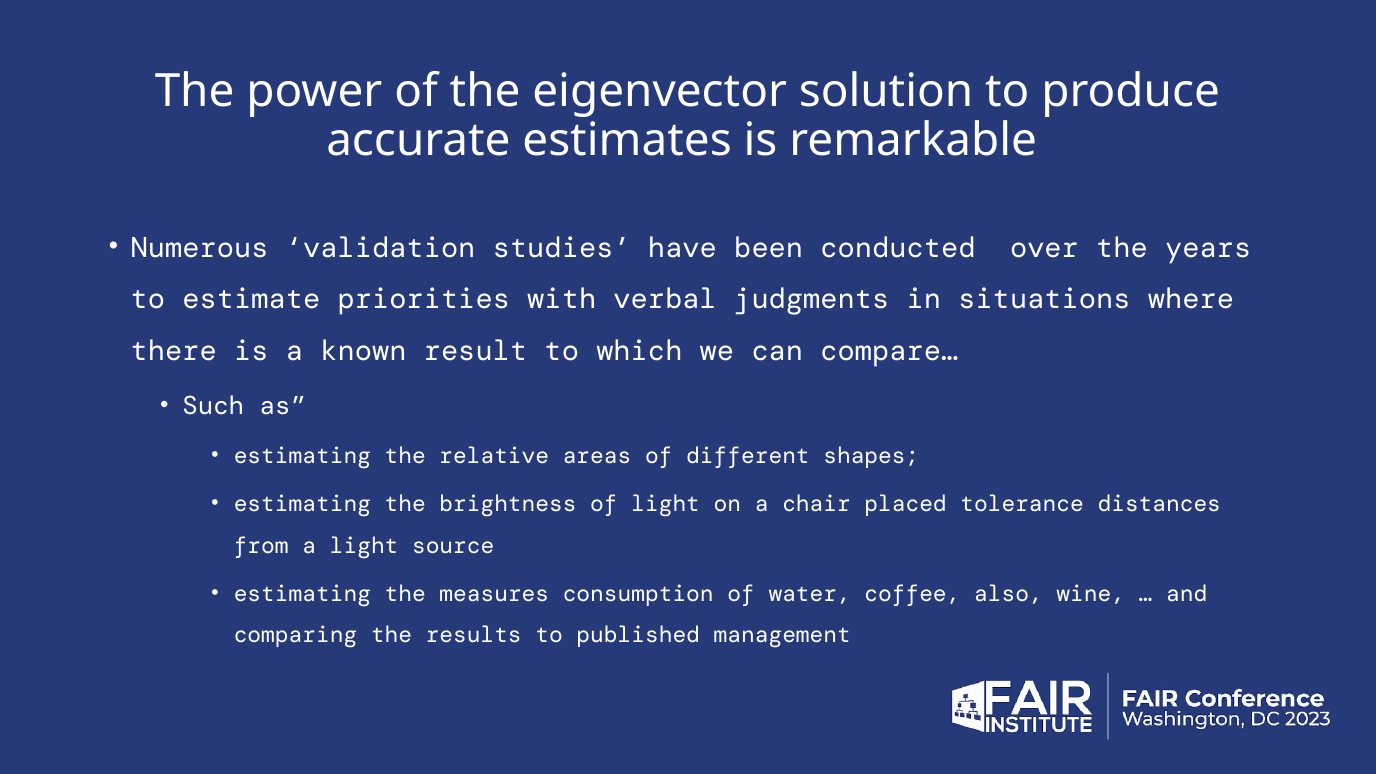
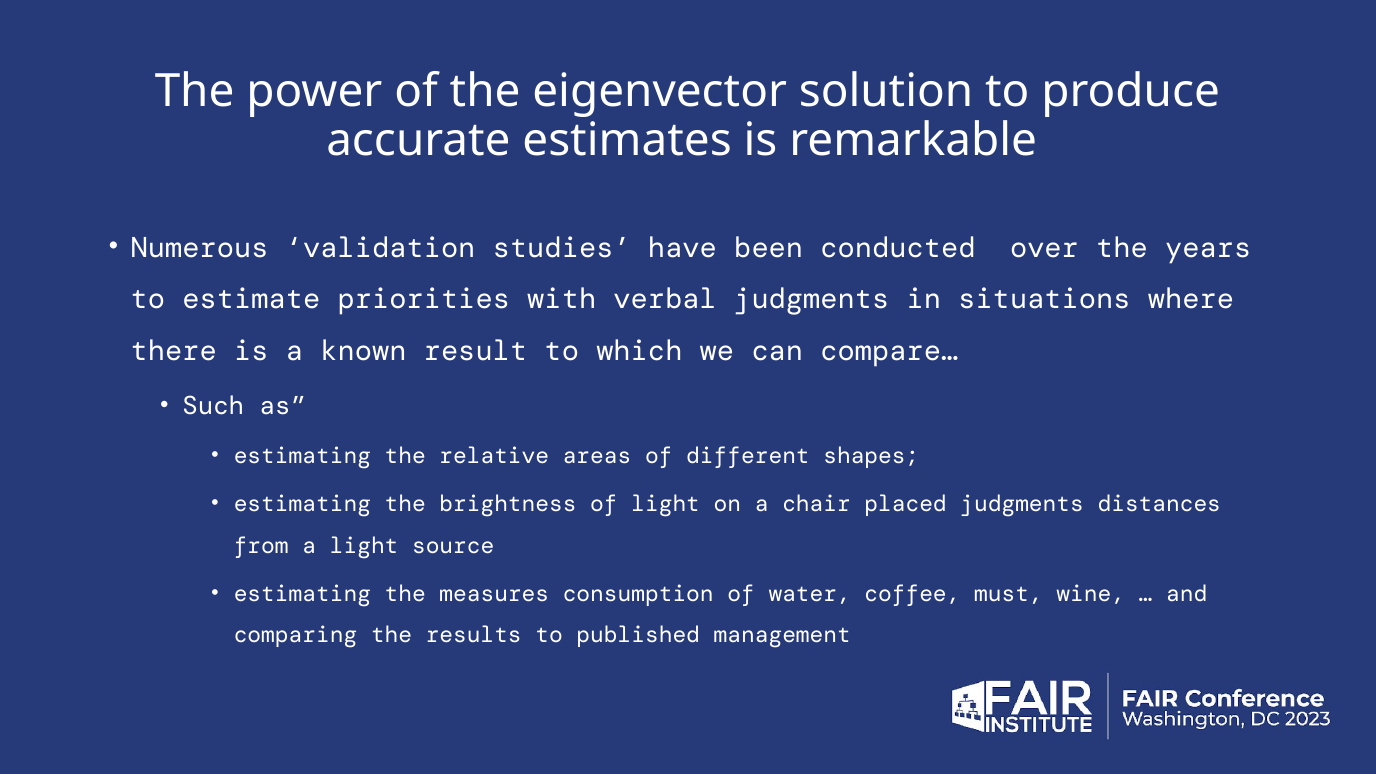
placed tolerance: tolerance -> judgments
also: also -> must
